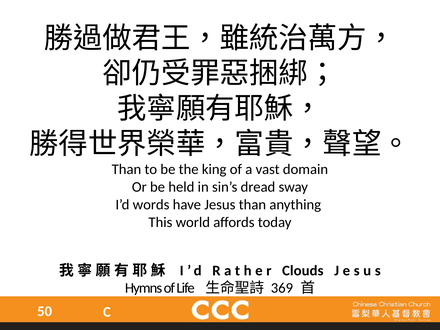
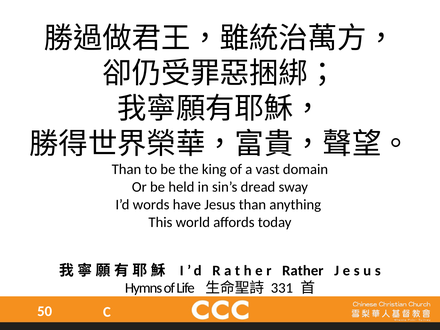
Clouds: Clouds -> Rather
369: 369 -> 331
